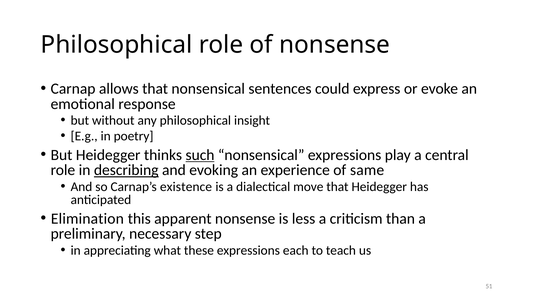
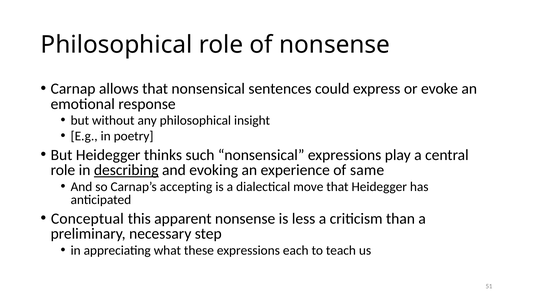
such underline: present -> none
existence: existence -> accepting
Elimination: Elimination -> Conceptual
